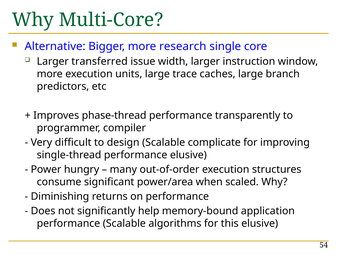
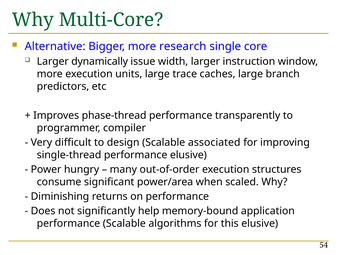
transferred: transferred -> dynamically
complicate: complicate -> associated
